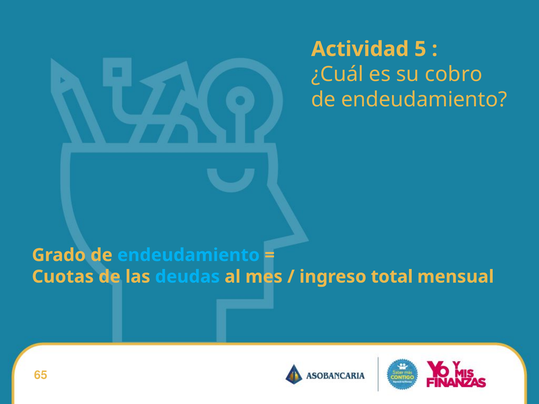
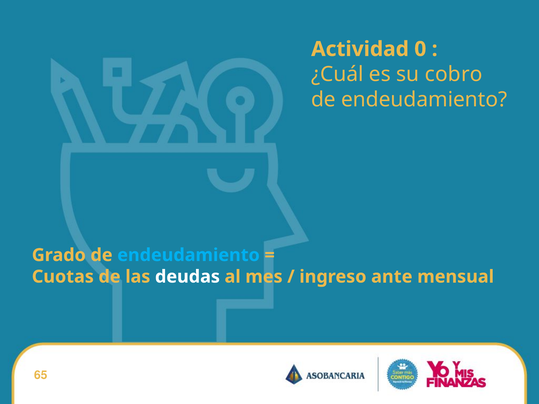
5: 5 -> 0
deudas colour: light blue -> white
total: total -> ante
